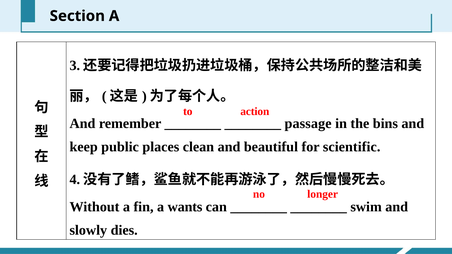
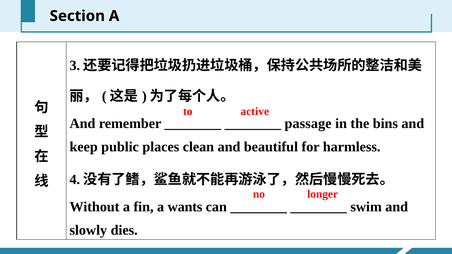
action: action -> active
scientific: scientific -> harmless
